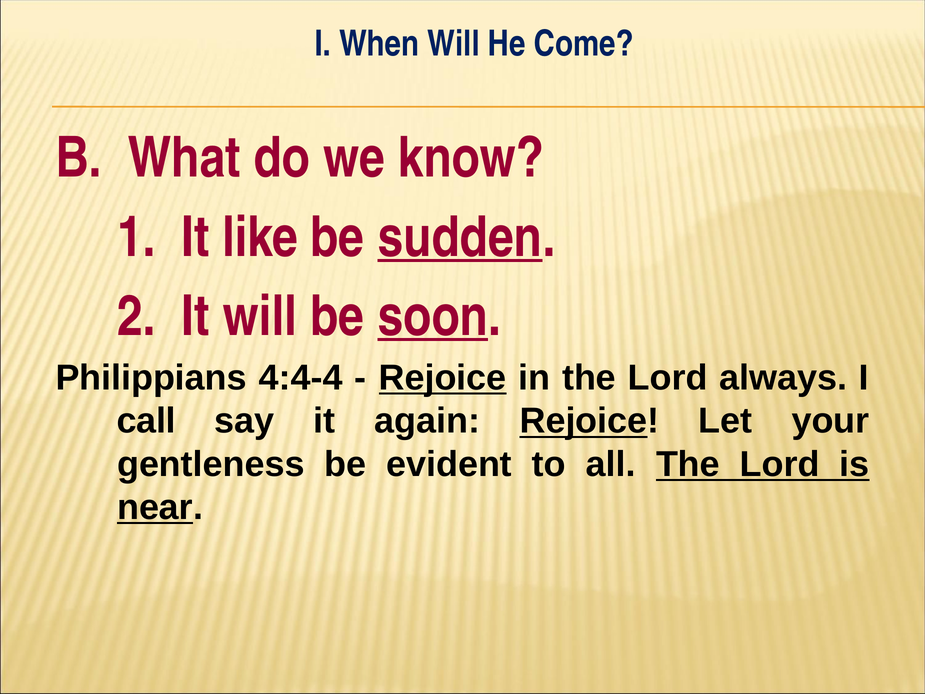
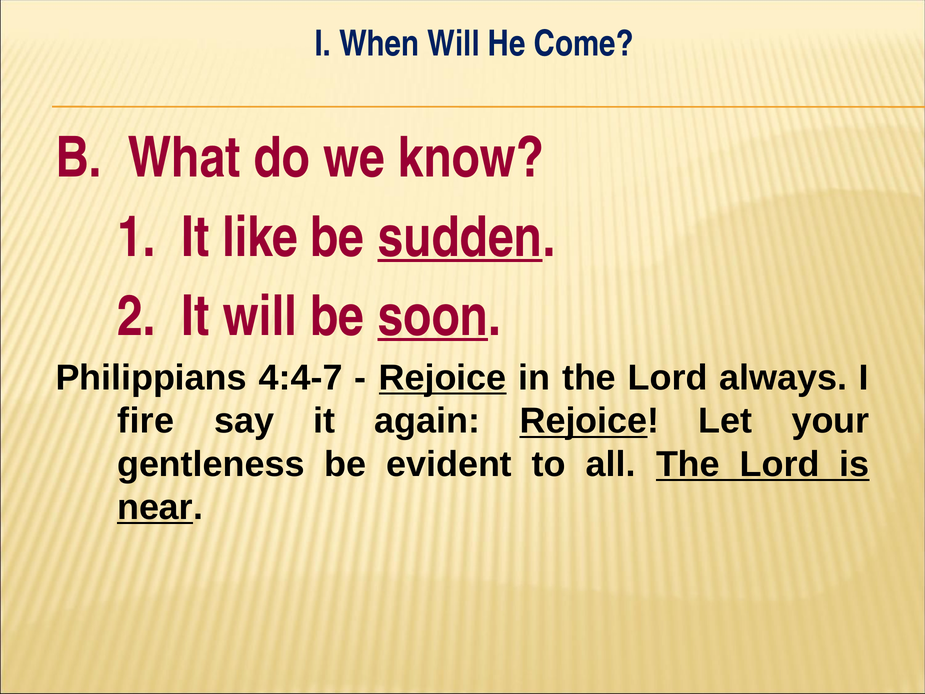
4:4-4: 4:4-4 -> 4:4-7
call: call -> fire
